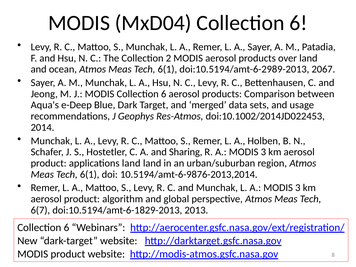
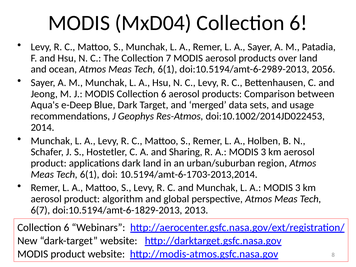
2: 2 -> 7
2067: 2067 -> 2056
applications land: land -> dark
10.5194/amt-6-9876-2013,2014: 10.5194/amt-6-9876-2013,2014 -> 10.5194/amt-6-1703-2013,2014
